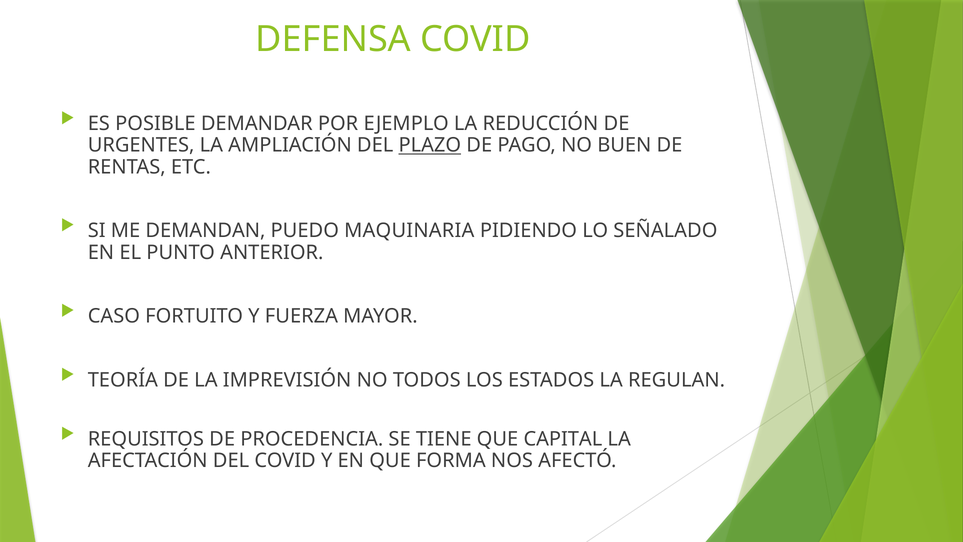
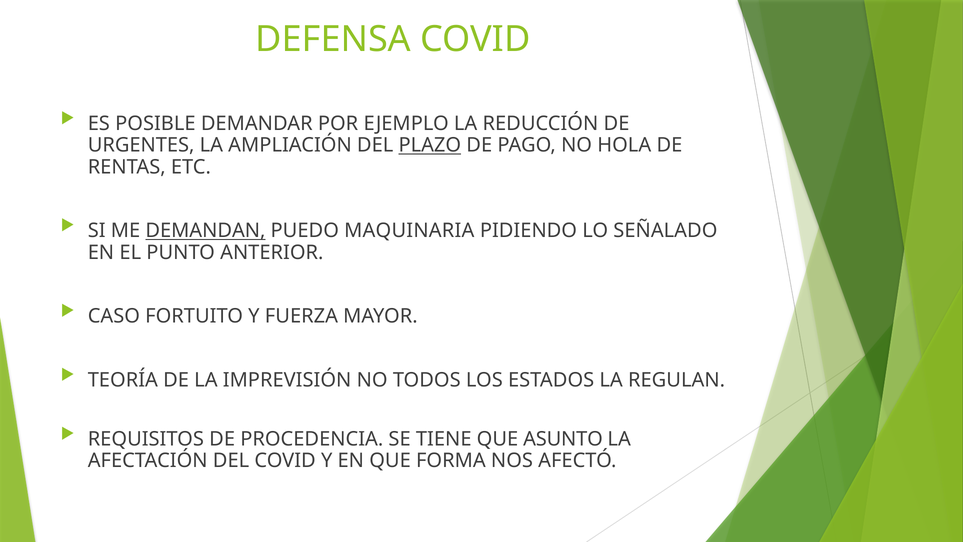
BUEN: BUEN -> HOLA
DEMANDAN underline: none -> present
CAPITAL: CAPITAL -> ASUNTO
